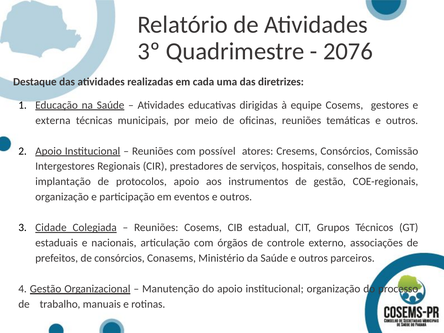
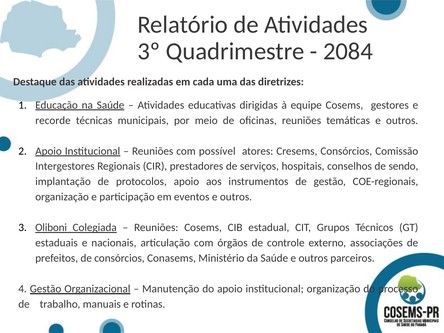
2076: 2076 -> 2084
externa: externa -> recorde
Cidade: Cidade -> Oliboni
